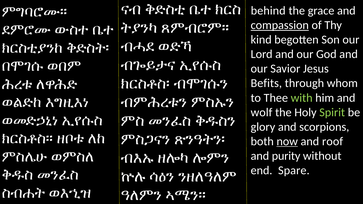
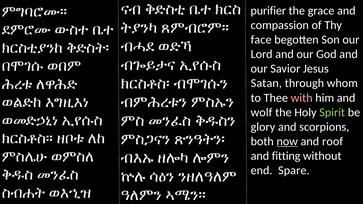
behind: behind -> purifier
compassion underline: present -> none
kind: kind -> face
Befits: Befits -> Satan
with colour: light green -> pink
purity: purity -> fitting
